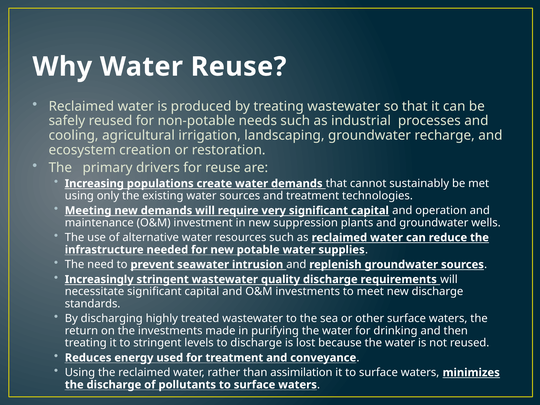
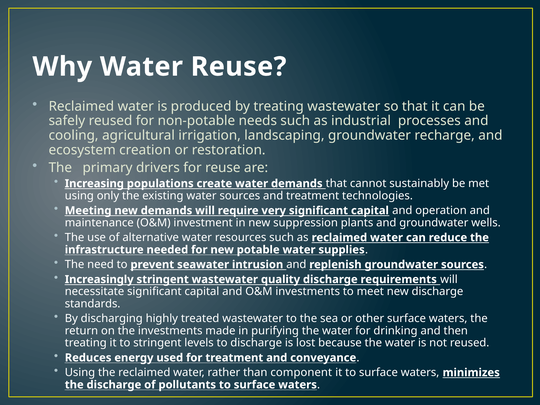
assimilation: assimilation -> component
